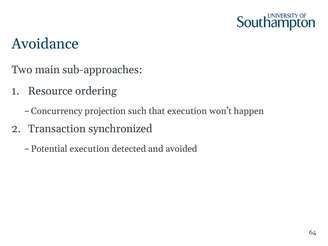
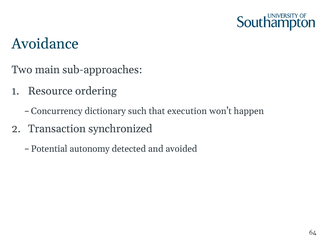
projection: projection -> dictionary
Potential execution: execution -> autonomy
